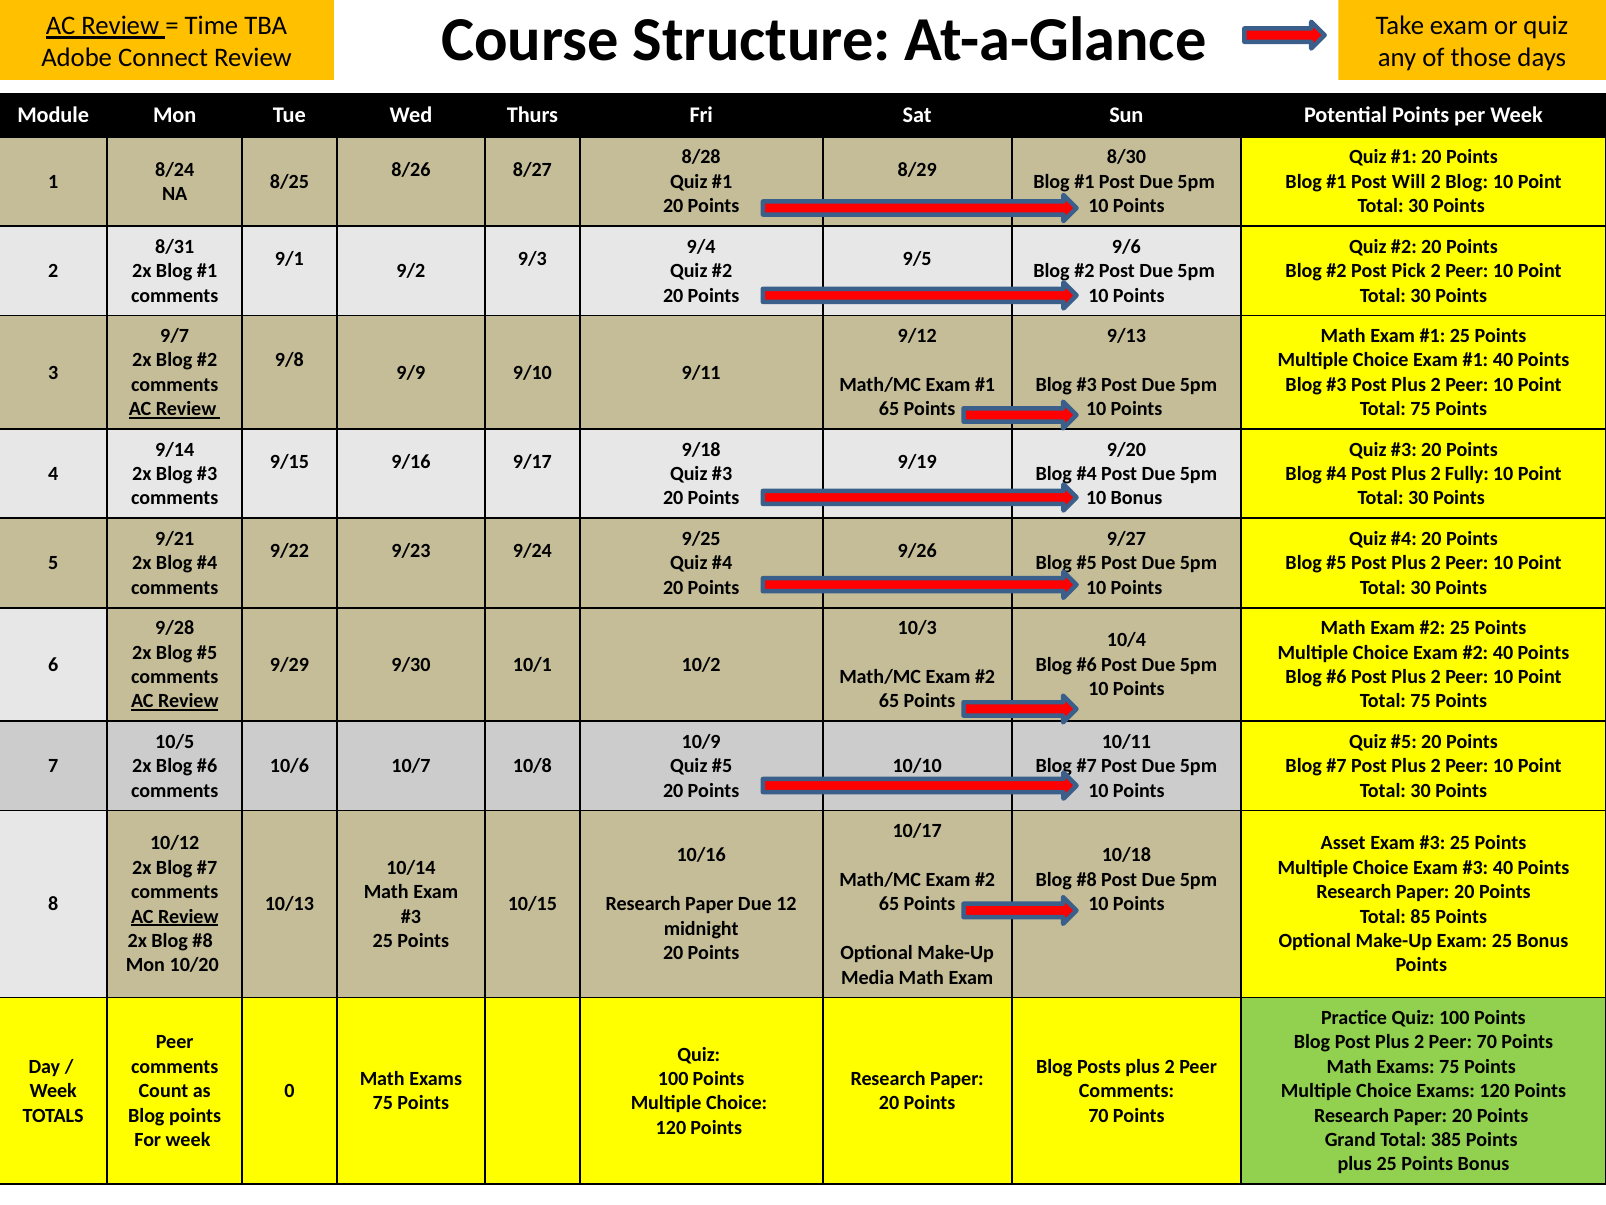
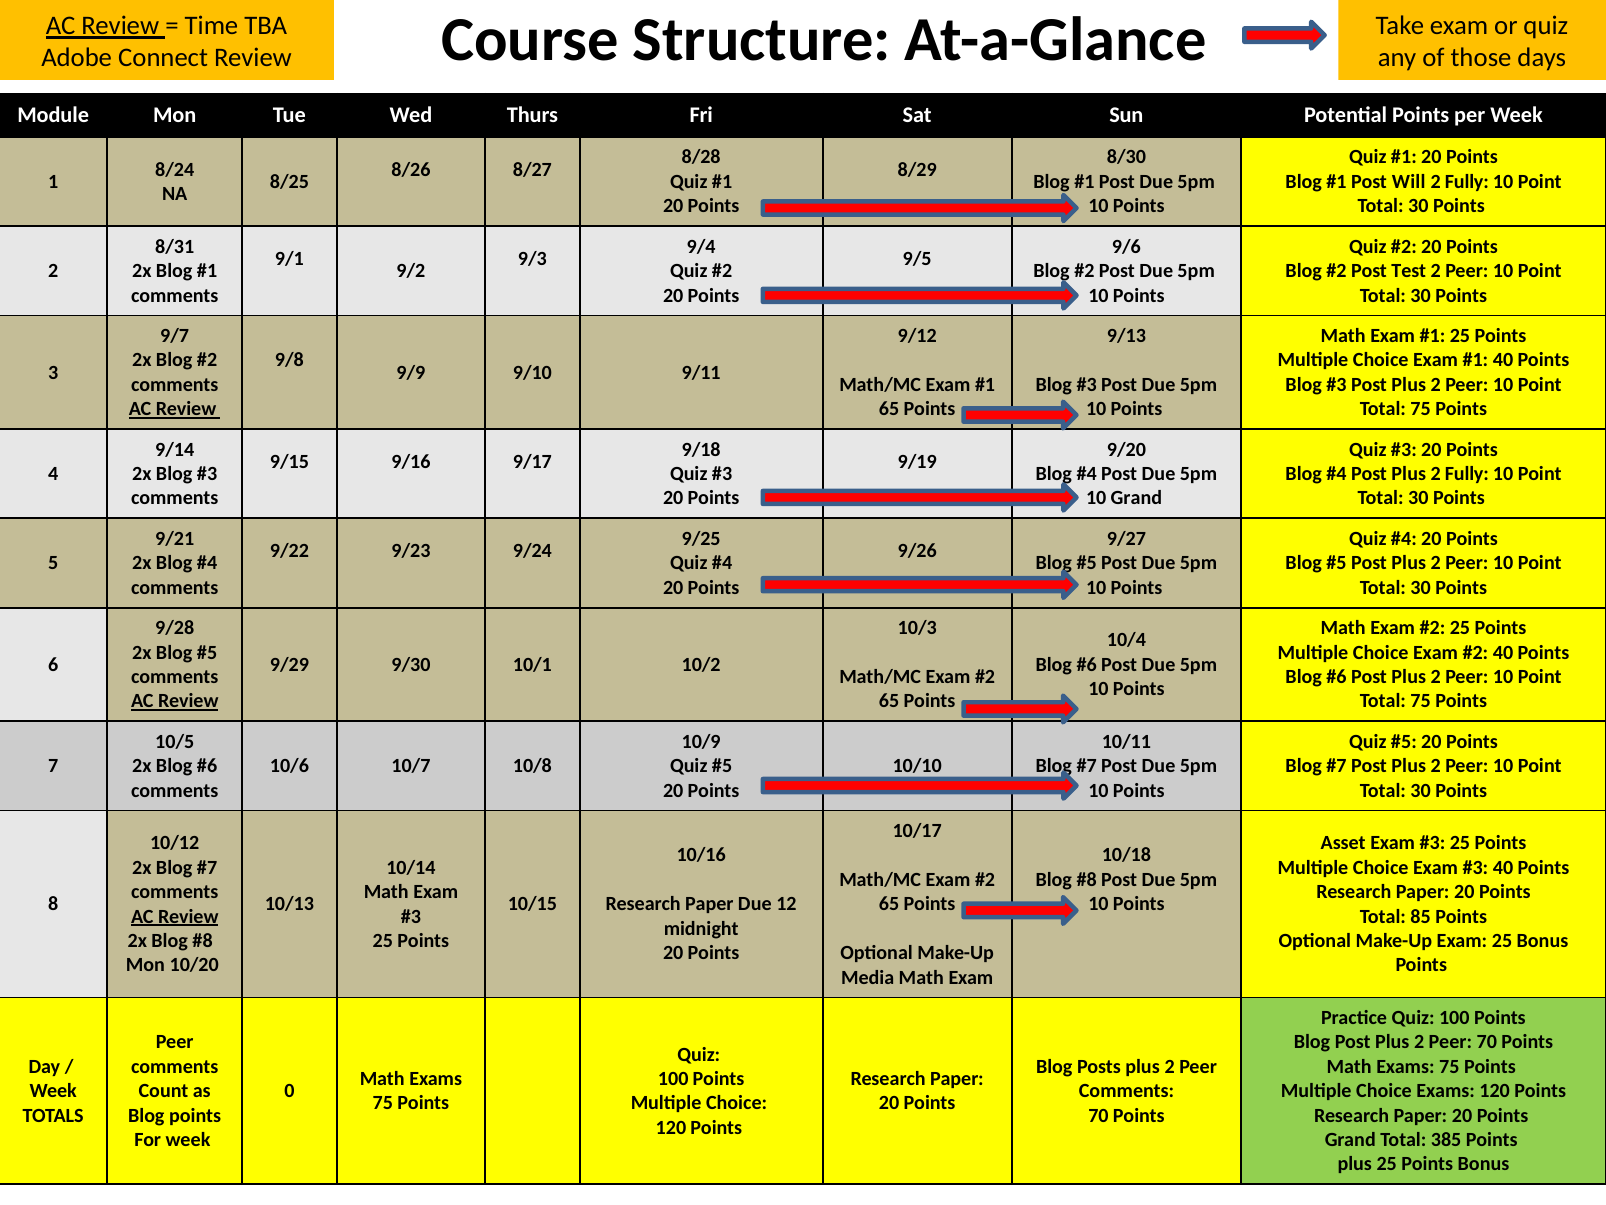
Blog at (1467, 182): Blog -> Fully
Pick: Pick -> Test
10 Bonus: Bonus -> Grand
